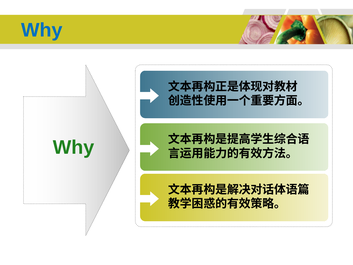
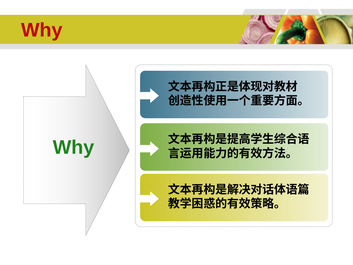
Why at (42, 30) colour: blue -> red
